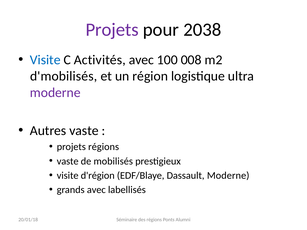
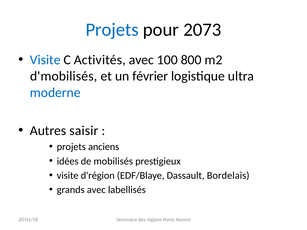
Projets at (112, 30) colour: purple -> blue
2038: 2038 -> 2073
008: 008 -> 800
région: région -> février
moderne at (55, 93) colour: purple -> blue
Autres vaste: vaste -> saisir
projets régions: régions -> anciens
vaste at (68, 161): vaste -> idées
Dassault Moderne: Moderne -> Bordelais
